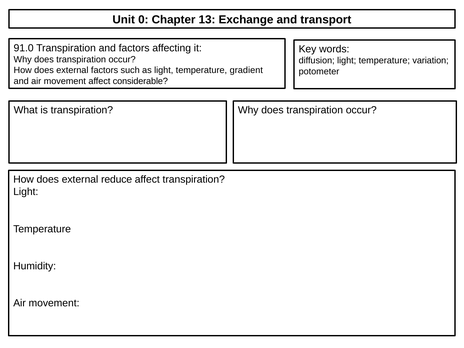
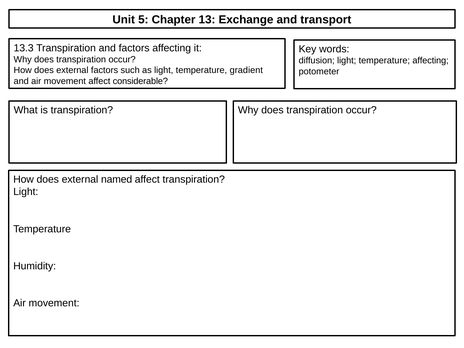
0: 0 -> 5
91.0: 91.0 -> 13.3
temperature variation: variation -> affecting
reduce: reduce -> named
